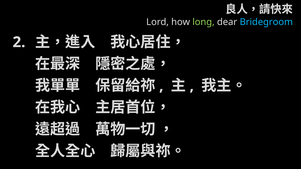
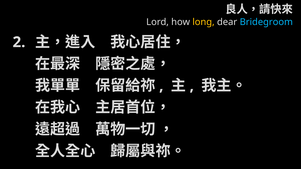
long colour: light green -> yellow
